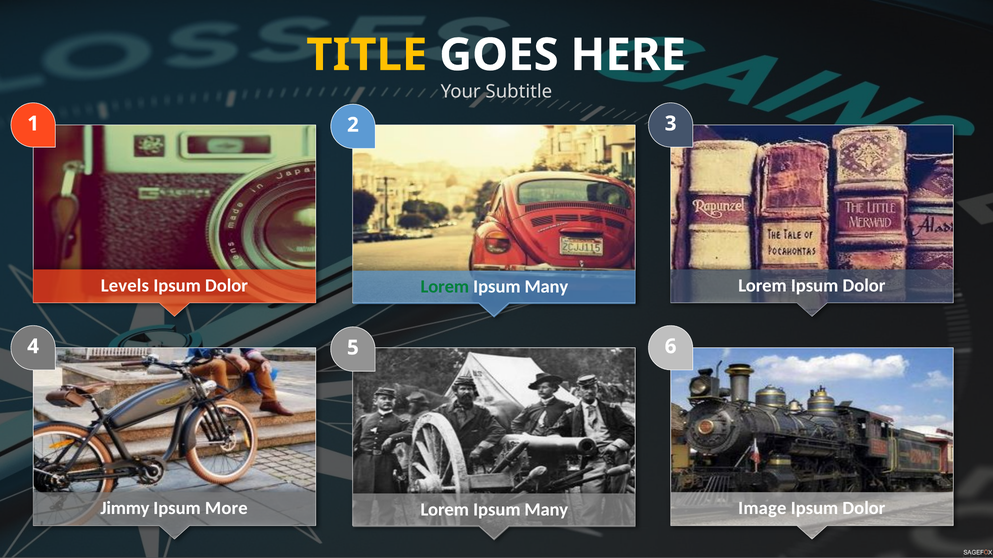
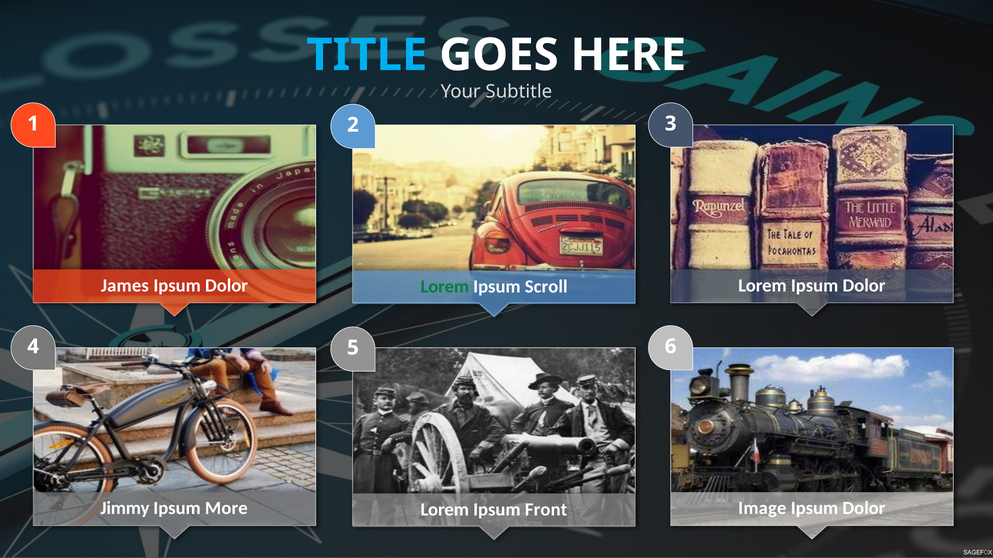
TITLE colour: yellow -> light blue
Levels: Levels -> James
Many at (546, 287): Many -> Scroll
Many at (546, 510): Many -> Front
